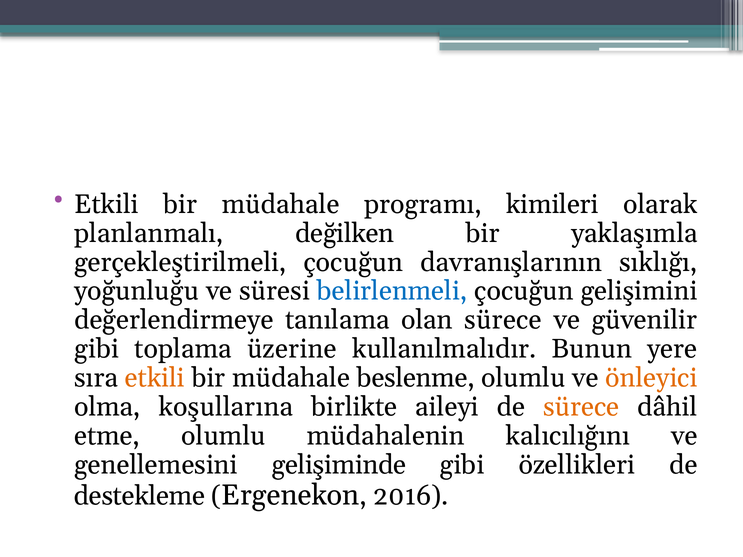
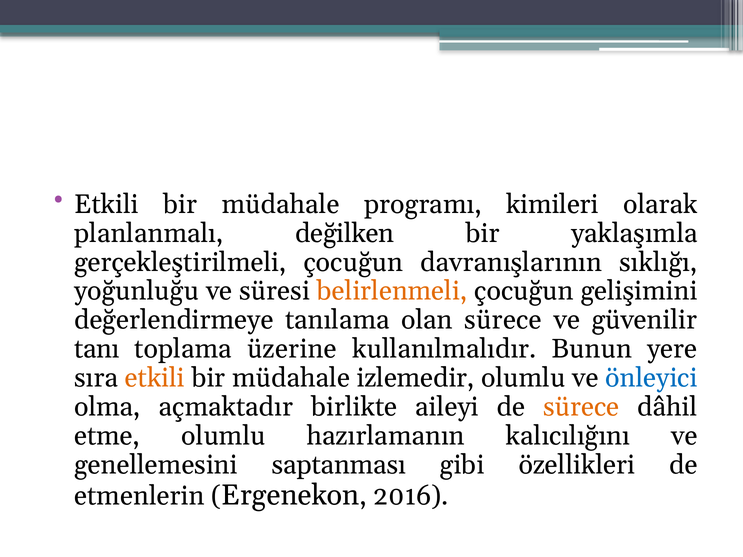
belirlenmeli colour: blue -> orange
gibi at (97, 349): gibi -> tanı
beslenme: beslenme -> izlemedir
önleyici colour: orange -> blue
koşullarına: koşullarına -> açmaktadır
müdahalenin: müdahalenin -> hazırlamanın
gelişiminde: gelişiminde -> saptanması
destekleme: destekleme -> etmenlerin
